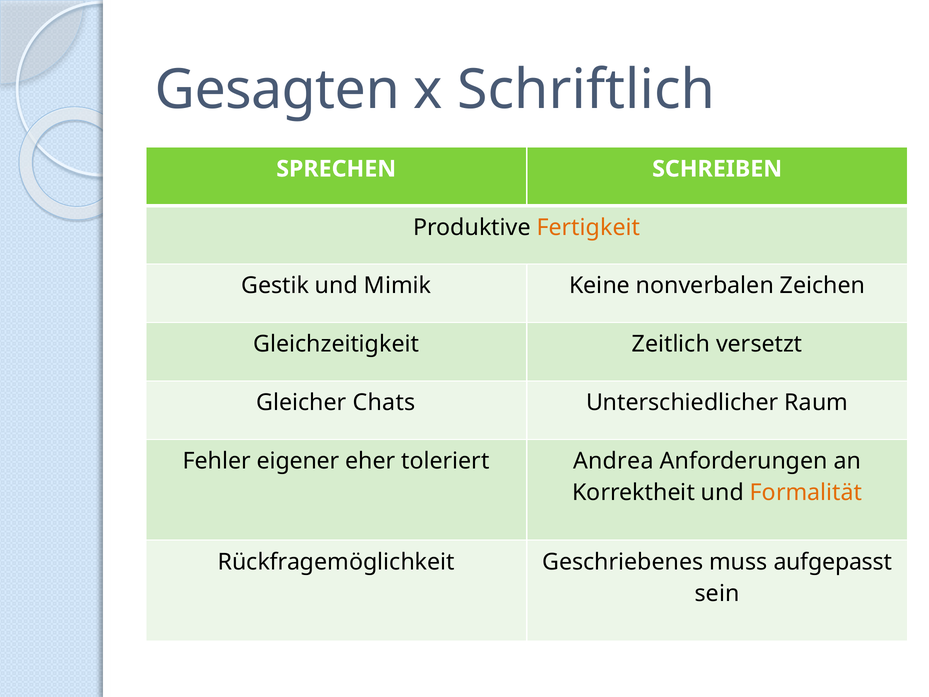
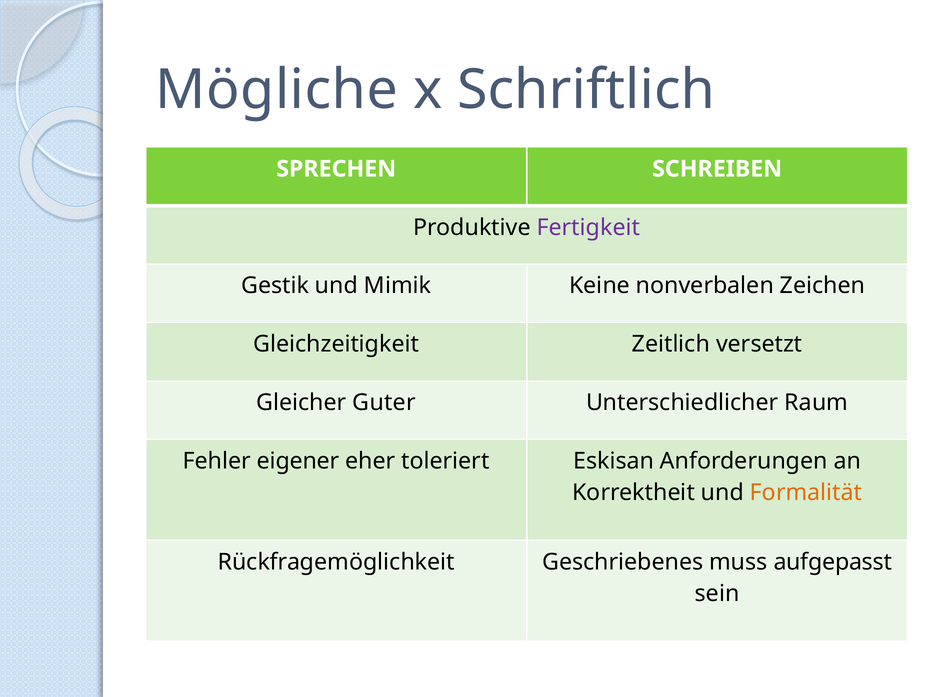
Gesagten: Gesagten -> Mögliche
Fertigkeit colour: orange -> purple
Chats: Chats -> Guter
Andrea: Andrea -> Eskisan
